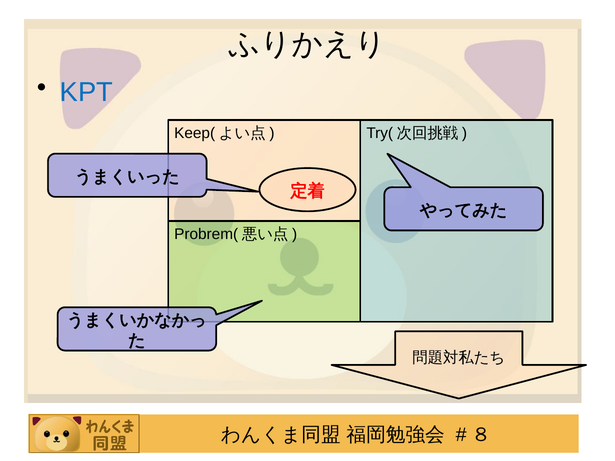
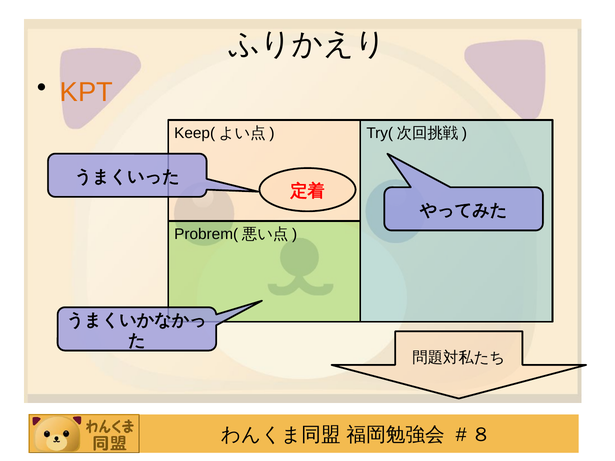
KPT colour: blue -> orange
